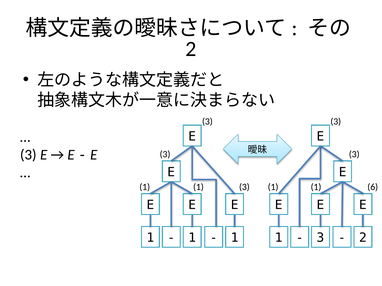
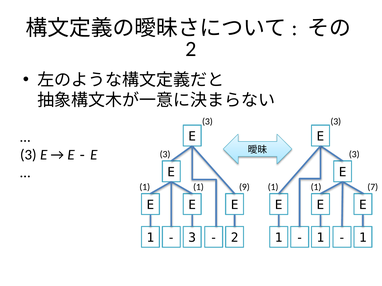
1 3: 3 -> 9
6: 6 -> 7
1 at (192, 238): 1 -> 3
1 at (235, 238): 1 -> 2
3 at (321, 238): 3 -> 1
2 at (363, 238): 2 -> 1
